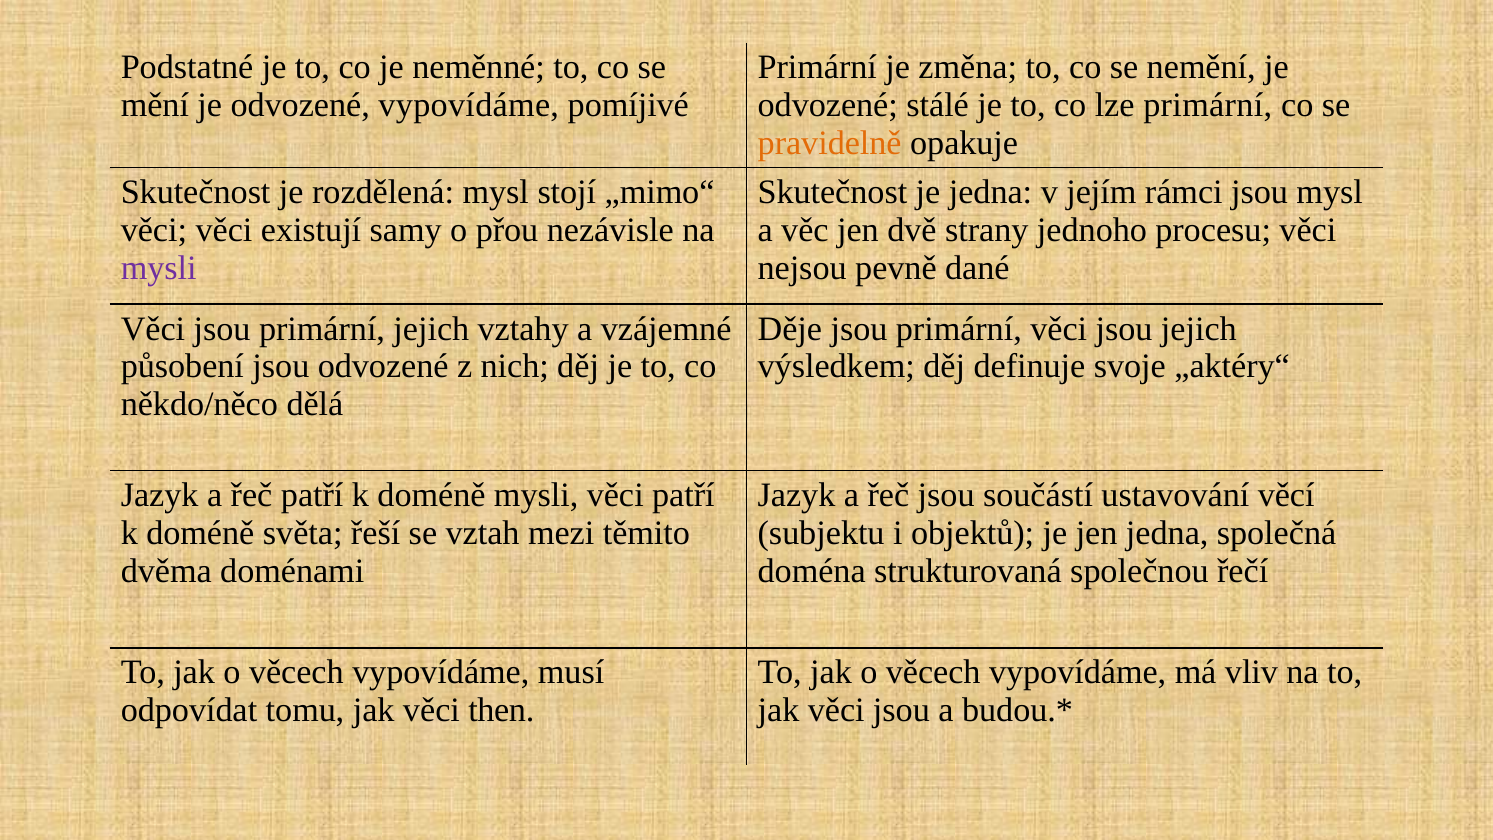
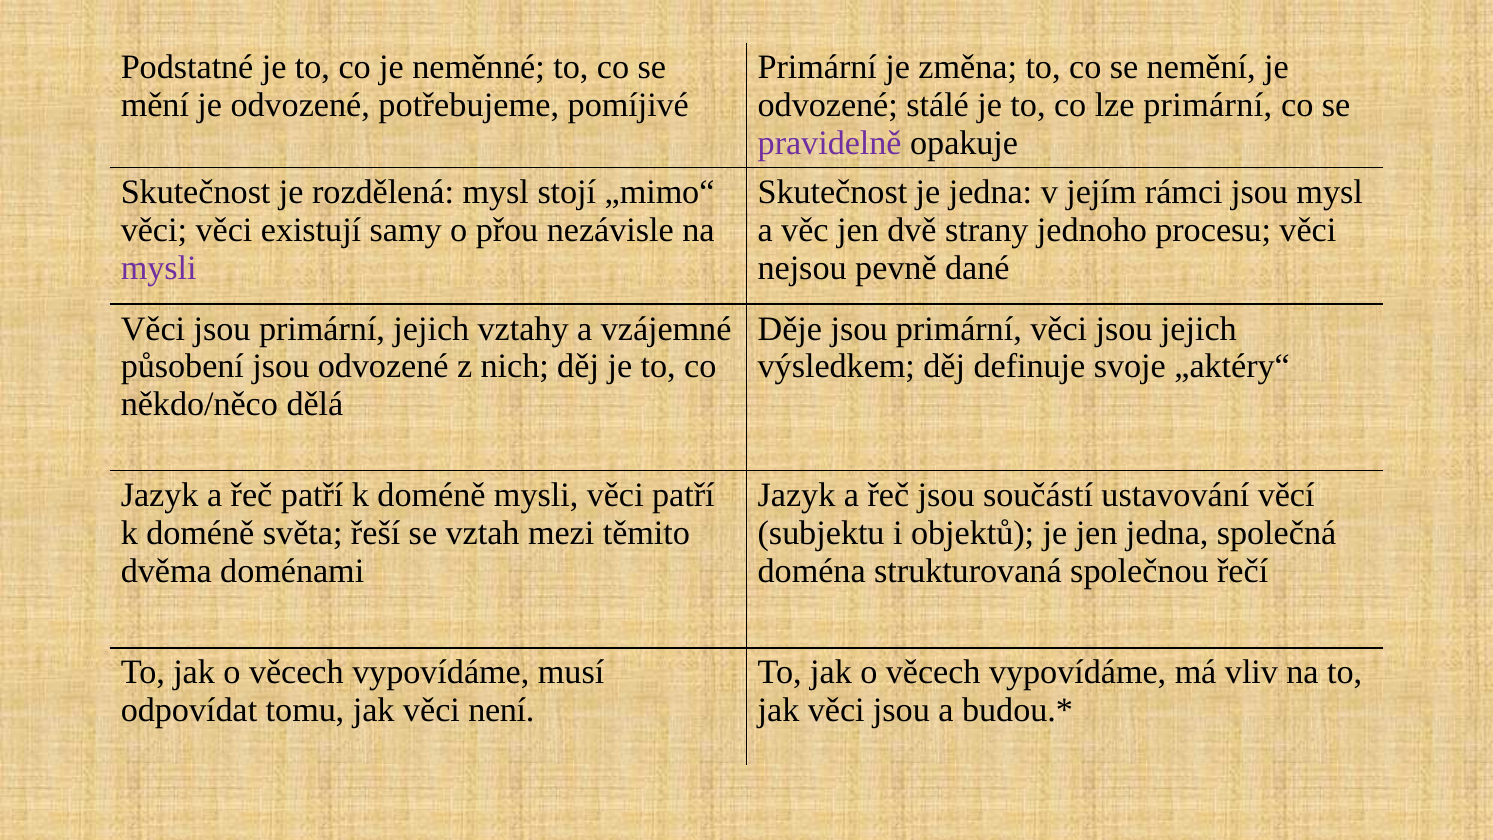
odvozené vypovídáme: vypovídáme -> potřebujeme
pravidelně colour: orange -> purple
then: then -> není
